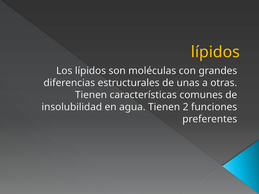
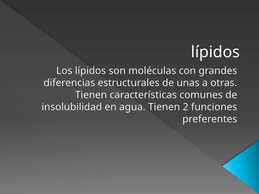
lípidos at (215, 52) colour: yellow -> white
